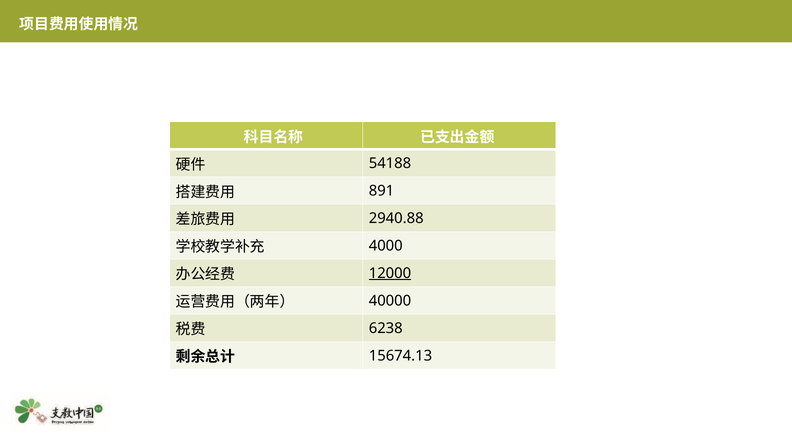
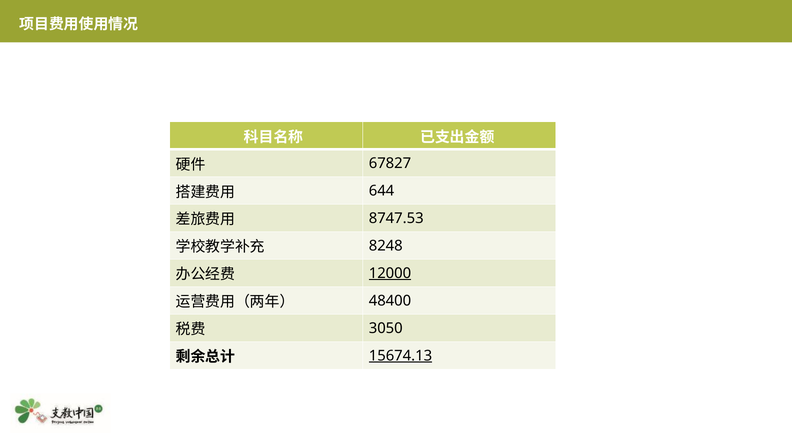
54188: 54188 -> 67827
891: 891 -> 644
2940.88: 2940.88 -> 8747.53
4000: 4000 -> 8248
40000: 40000 -> 48400
6238: 6238 -> 3050
15674.13 underline: none -> present
